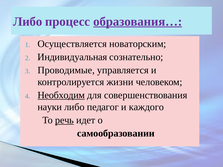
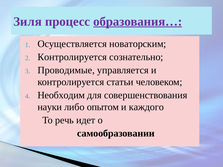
Либо at (28, 22): Либо -> Зиля
Индивидуальная at (72, 57): Индивидуальная -> Контролируется
жизни: жизни -> статьи
Необходим underline: present -> none
педагог: педагог -> опытом
речь underline: present -> none
